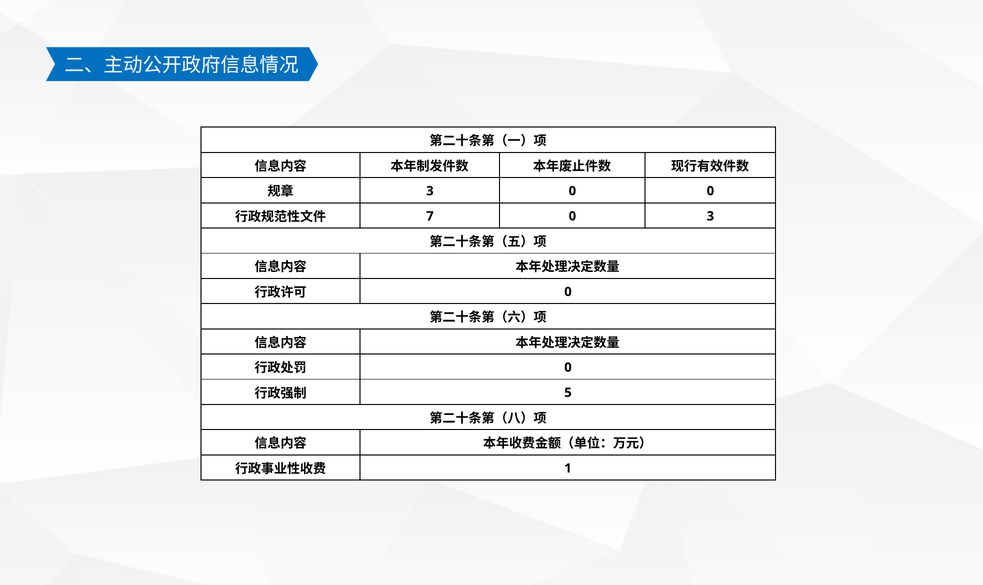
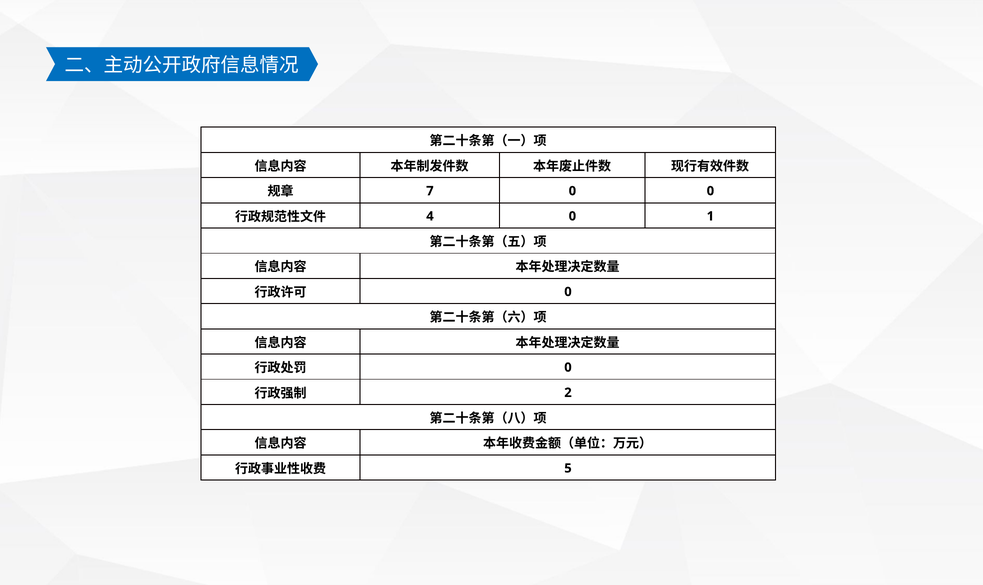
3 at (430, 191): 3 -> 7
7: 7 -> 4
0 3: 3 -> 1
5: 5 -> 2
1: 1 -> 5
